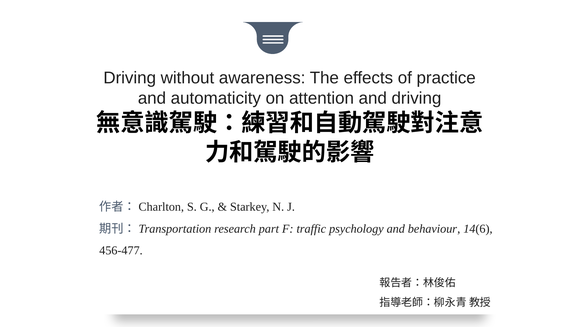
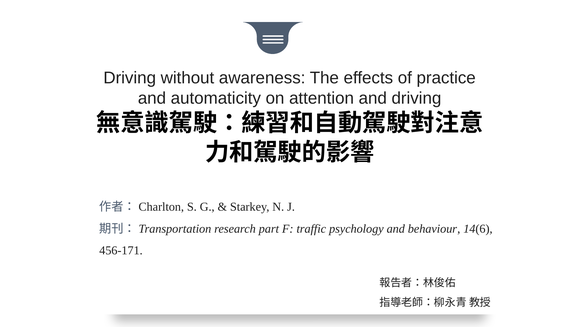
456-477: 456-477 -> 456-171
